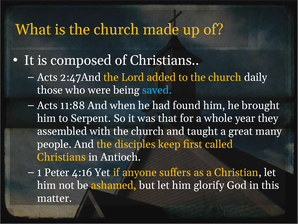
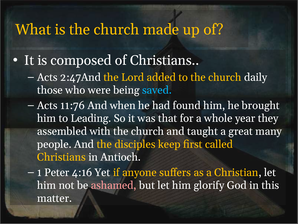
11:88: 11:88 -> 11:76
Serpent: Serpent -> Leading
ashamed colour: yellow -> pink
